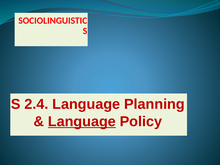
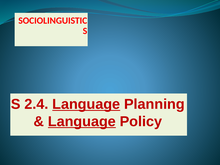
Language at (86, 104) underline: none -> present
